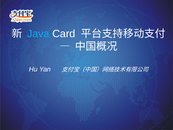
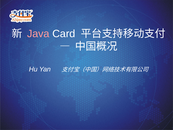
Java colour: light blue -> pink
